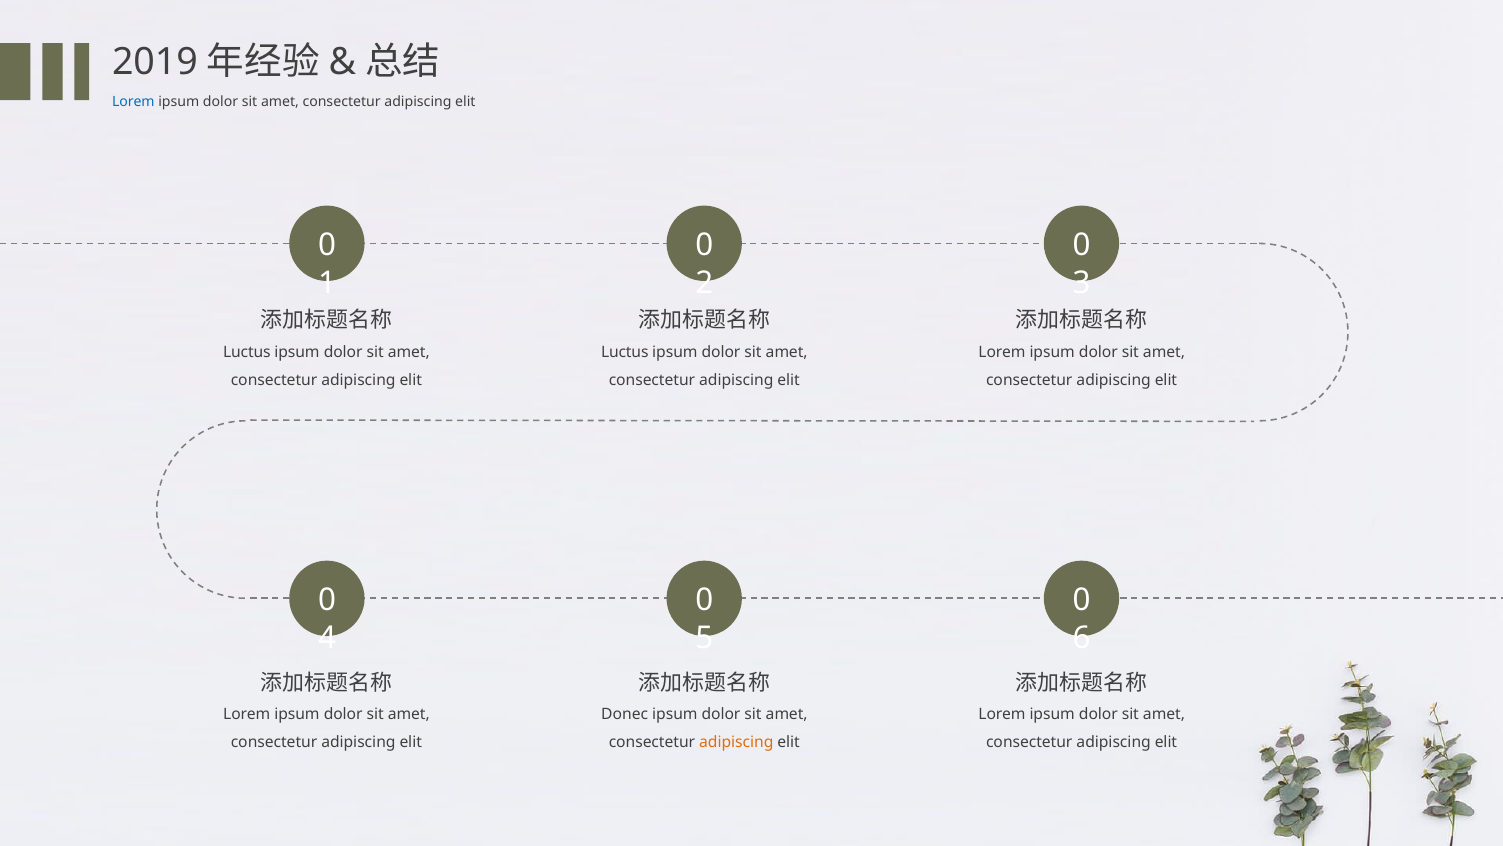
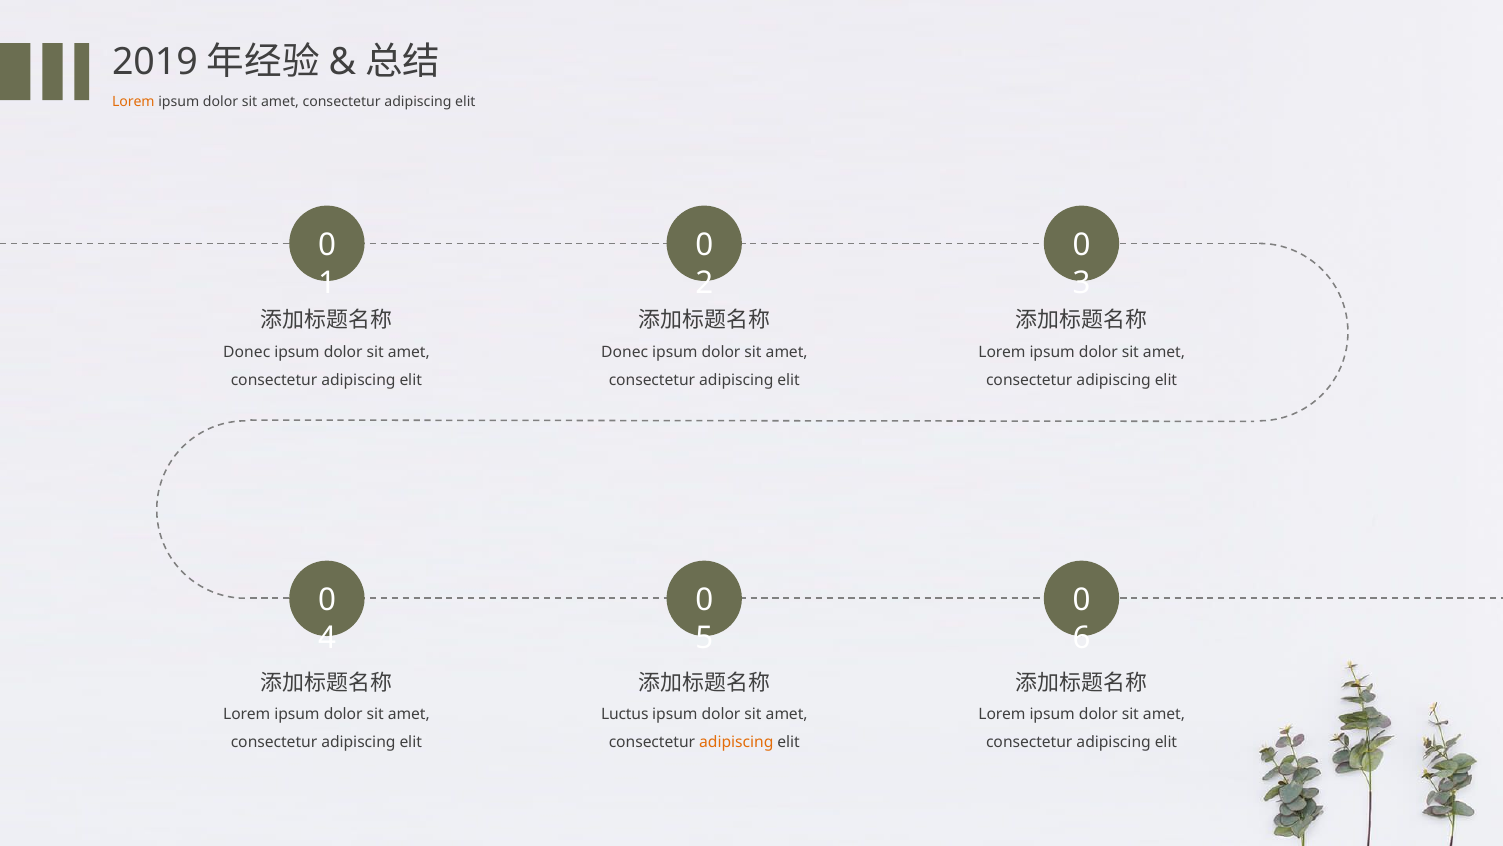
Lorem at (133, 101) colour: blue -> orange
Luctus at (247, 352): Luctus -> Donec
Luctus at (625, 352): Luctus -> Donec
Donec: Donec -> Luctus
